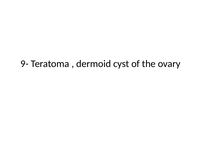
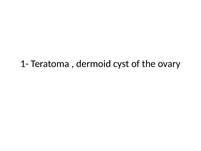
9-: 9- -> 1-
